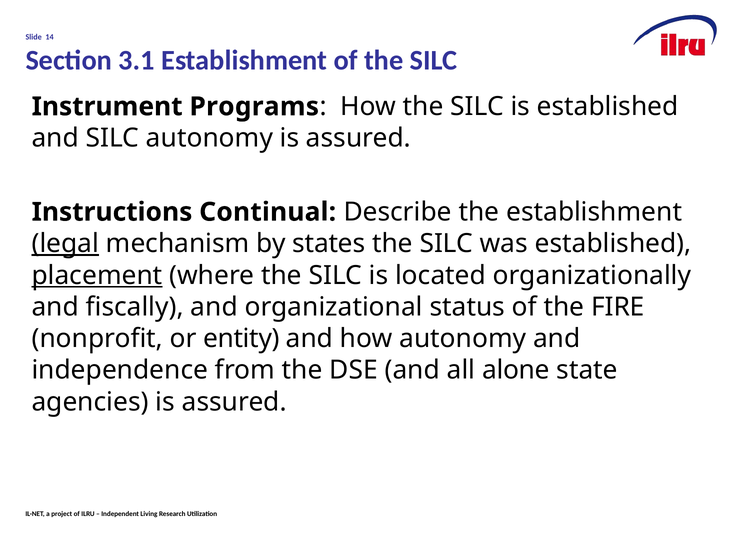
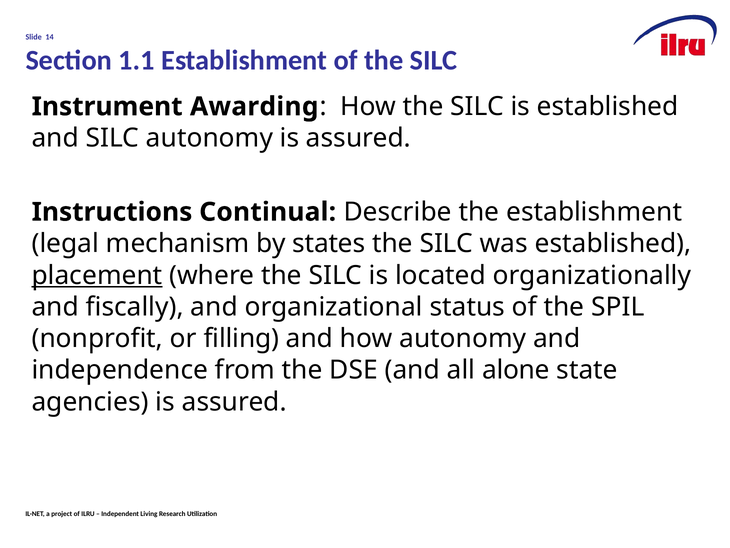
3.1: 3.1 -> 1.1
Programs: Programs -> Awarding
legal underline: present -> none
FIRE: FIRE -> SPIL
entity: entity -> filling
